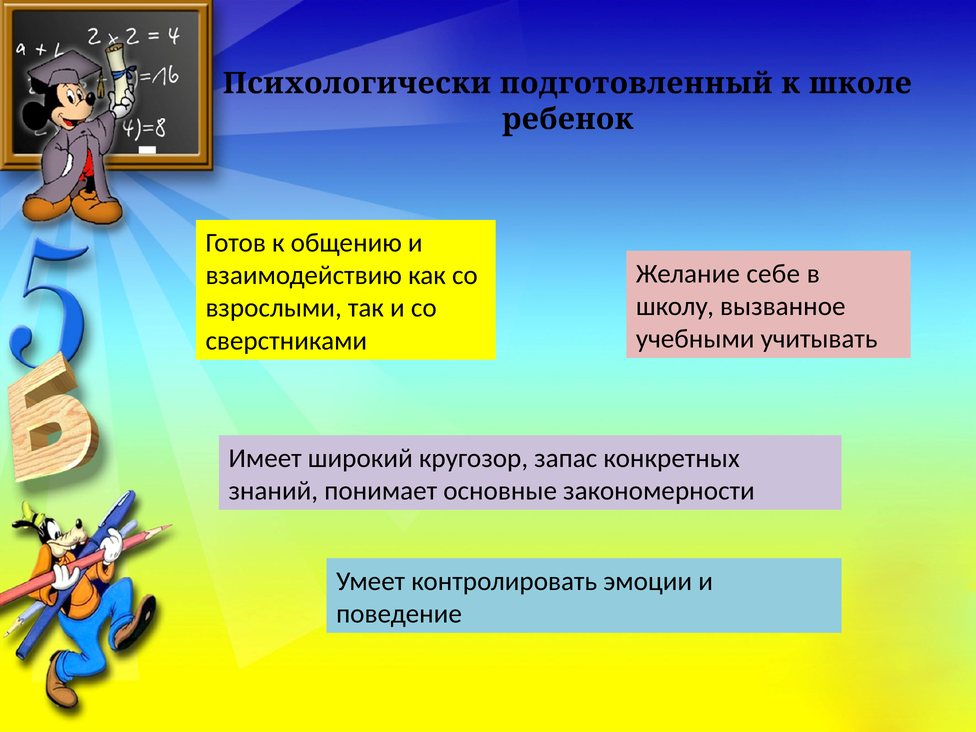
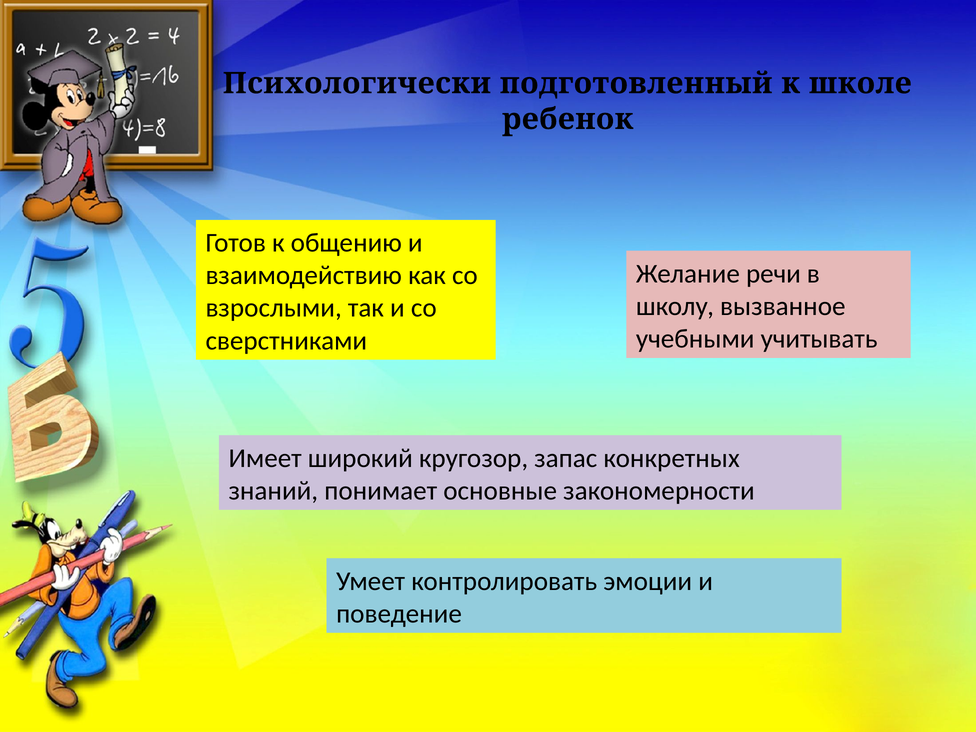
себе: себе -> речи
